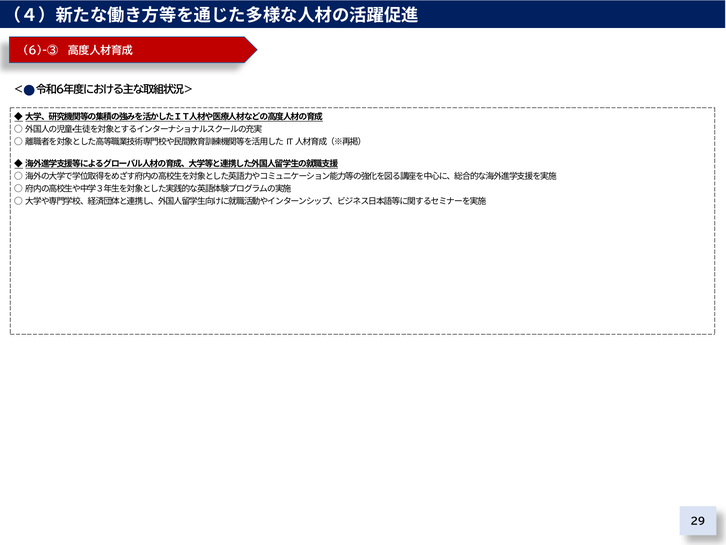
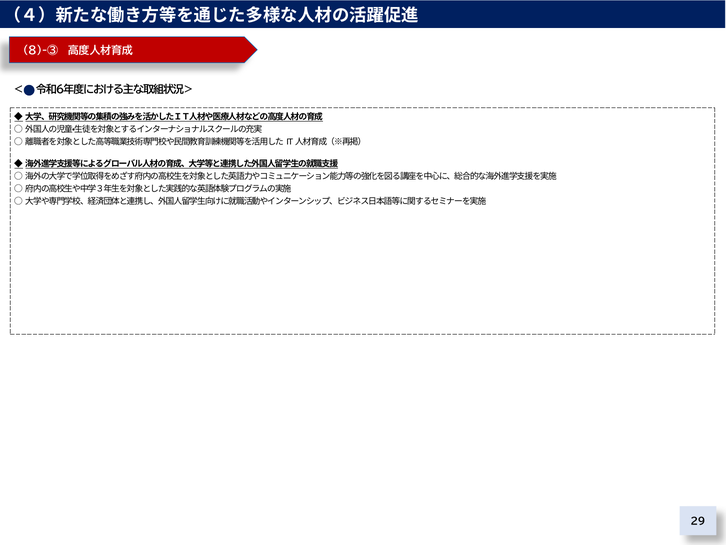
6)-③: 6)-③ -> 8)-③
